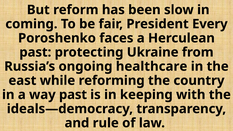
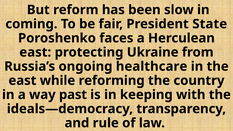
Every: Every -> State
past at (35, 52): past -> east
